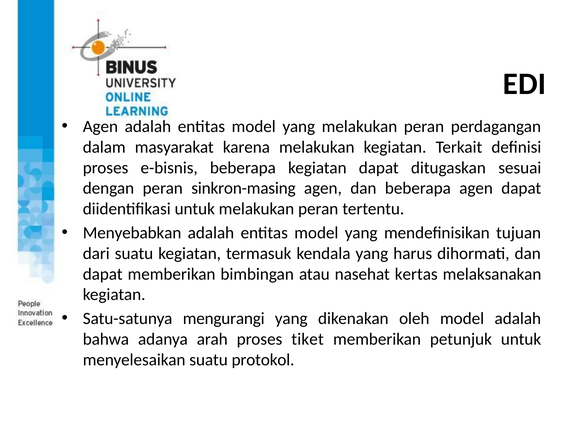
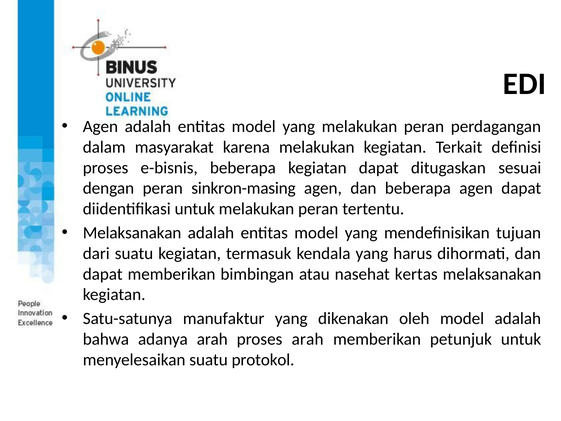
Menyebabkan at (132, 233): Menyebabkan -> Melaksanakan
mengurangi: mengurangi -> manufaktur
proses tiket: tiket -> arah
